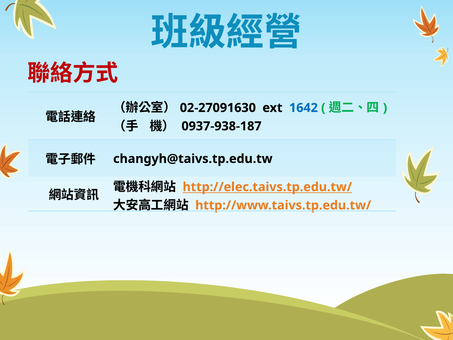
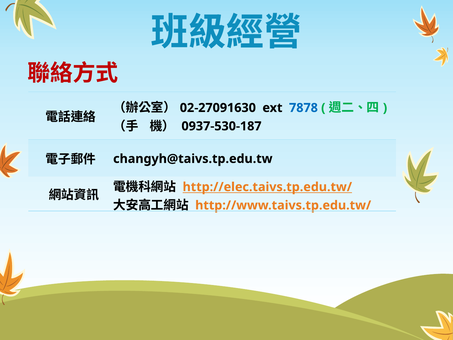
1642: 1642 -> 7878
0937-938-187: 0937-938-187 -> 0937-530-187
